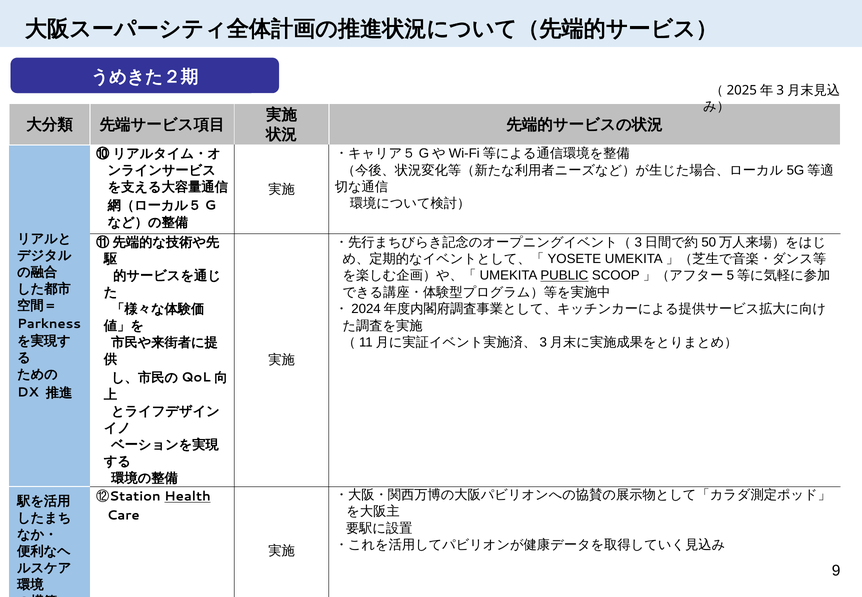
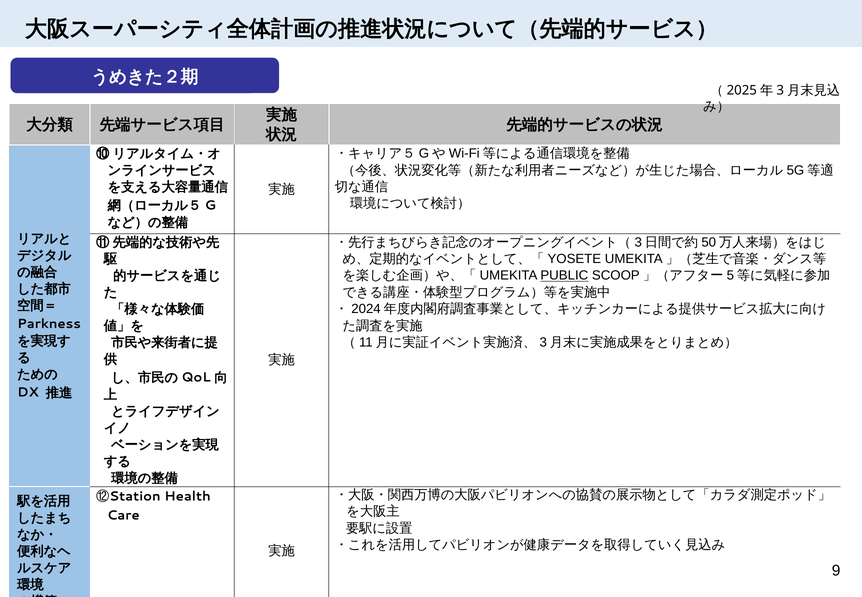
Health underline: present -> none
